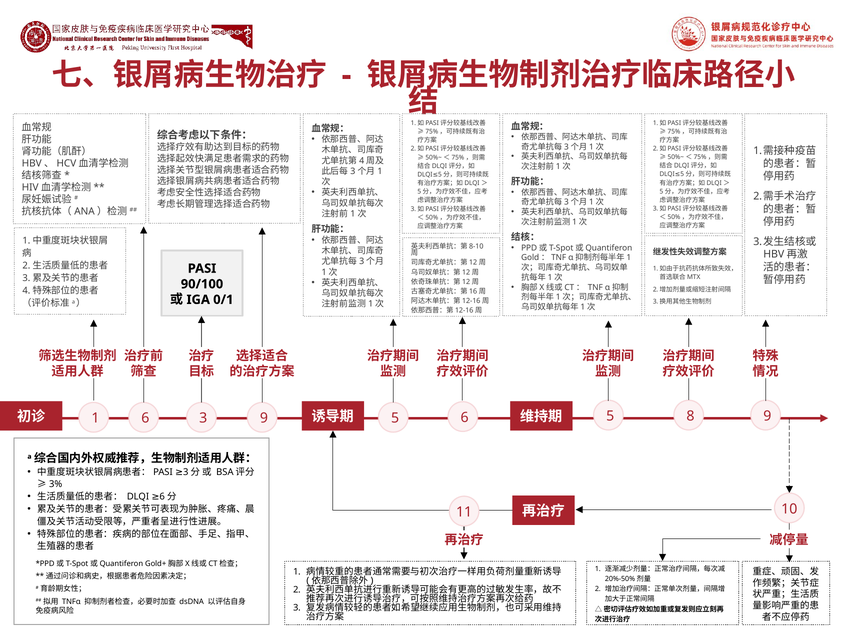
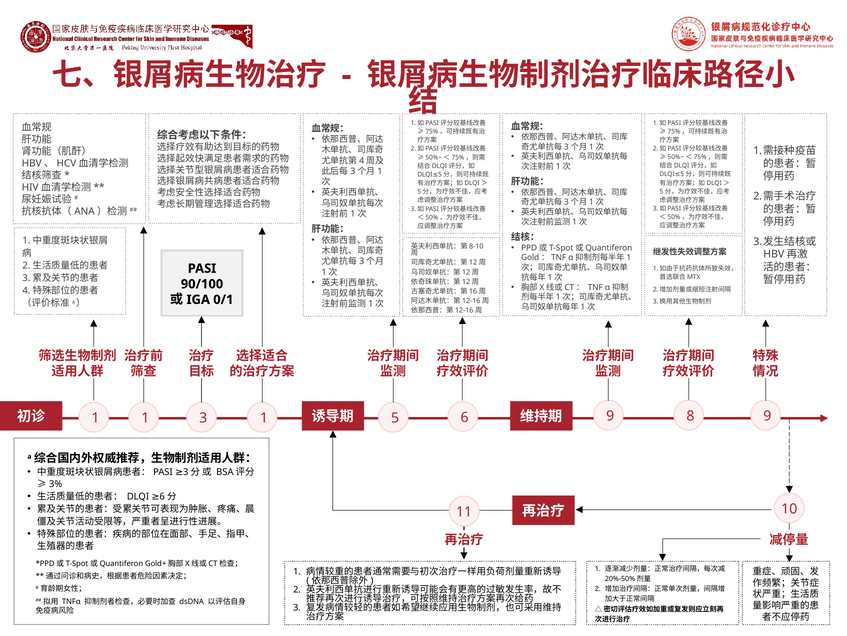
1 6: 6 -> 1
3 9: 9 -> 1
6 5: 5 -> 9
